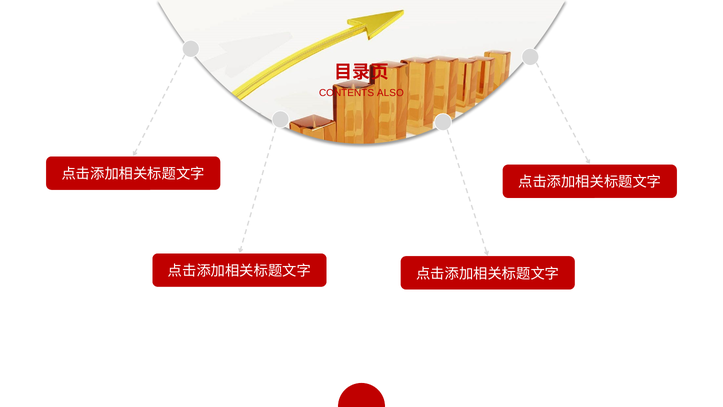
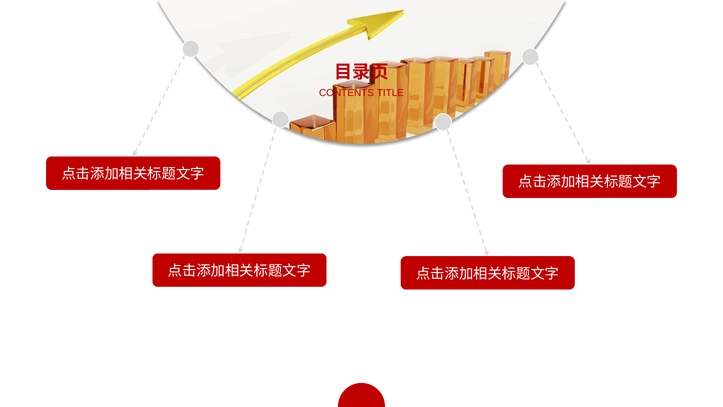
ALSO: ALSO -> TITLE
